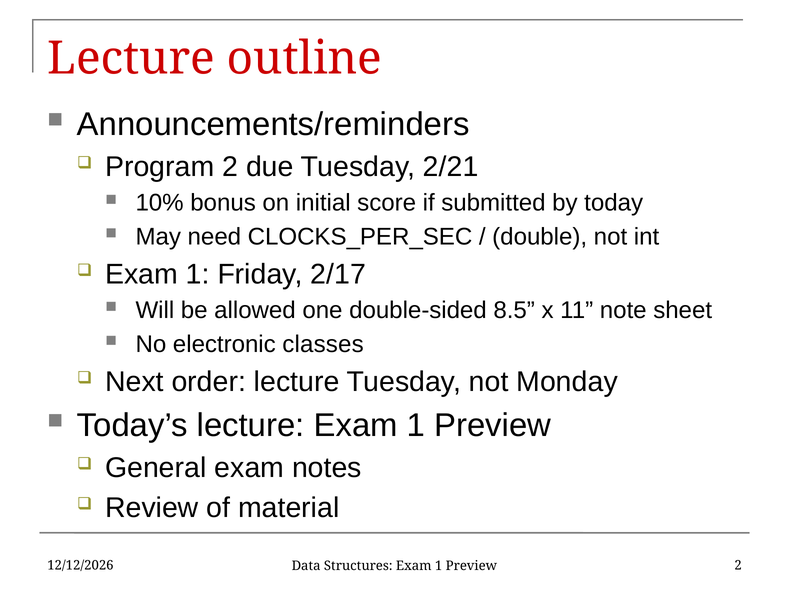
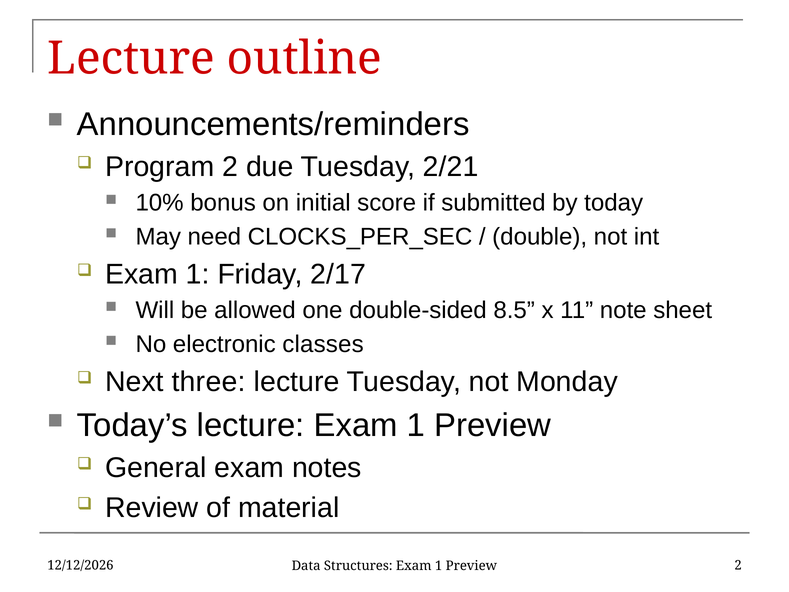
order: order -> three
